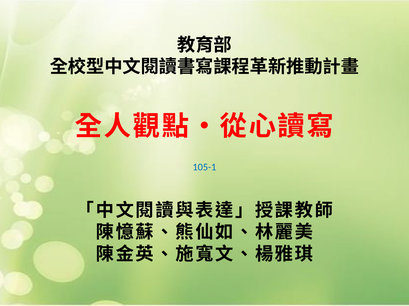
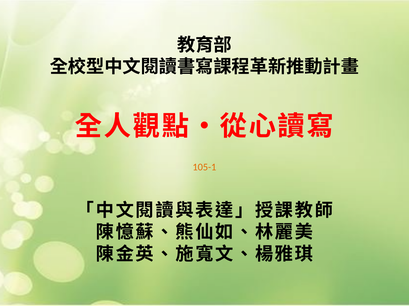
105-1 colour: blue -> orange
